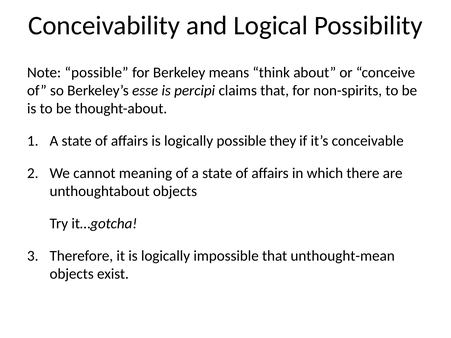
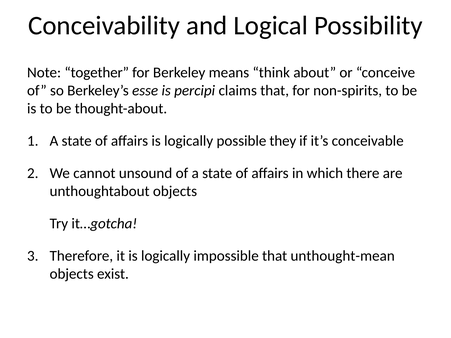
Note possible: possible -> together
meaning: meaning -> unsound
